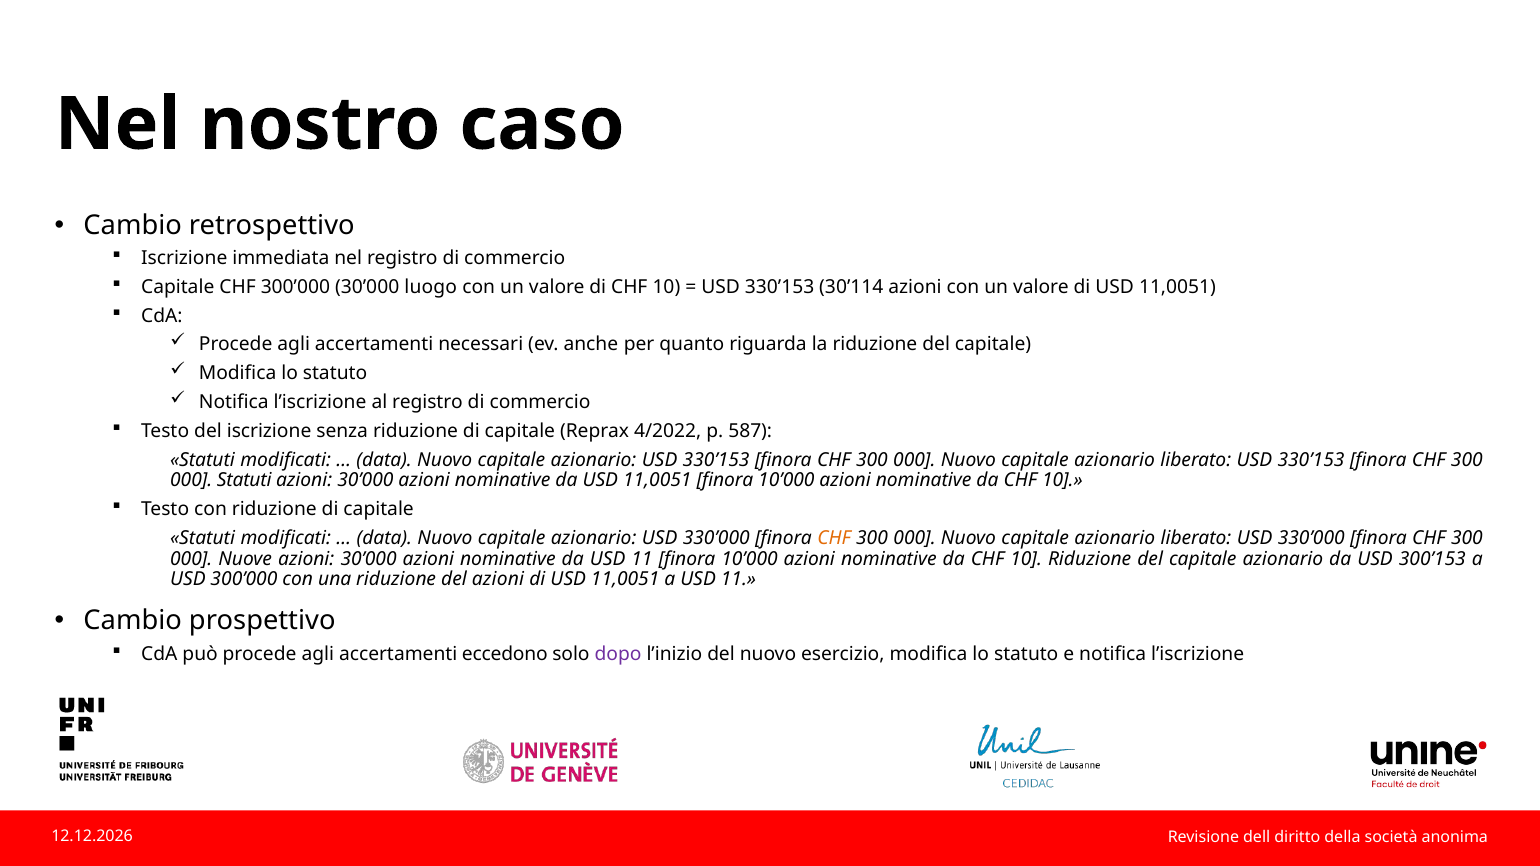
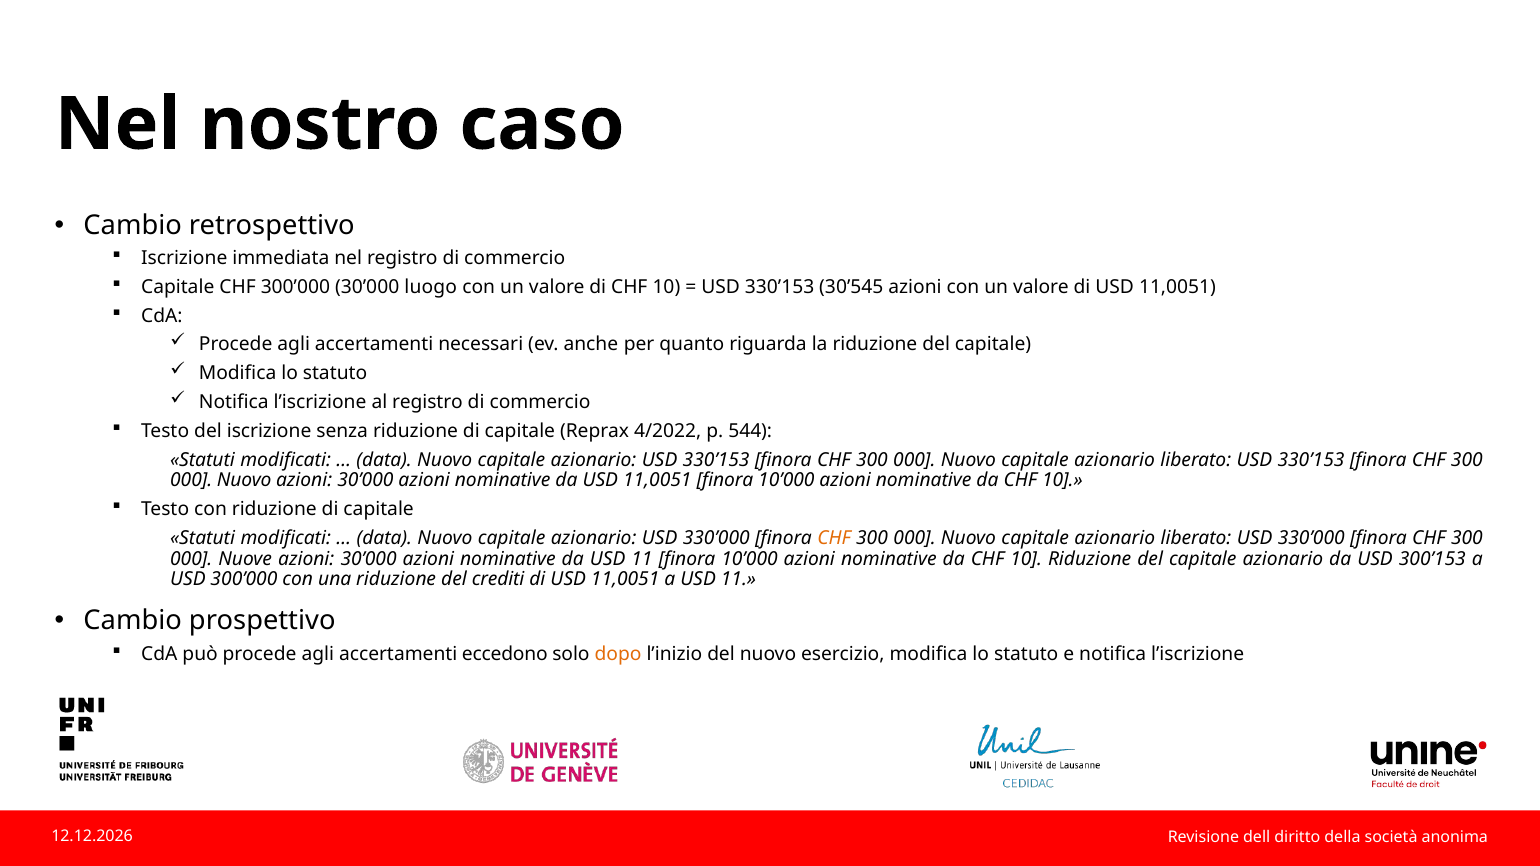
30’114: 30’114 -> 30’545
587: 587 -> 544
Statuti at (244, 481): Statuti -> Nuovo
del azioni: azioni -> crediti
dopo colour: purple -> orange
